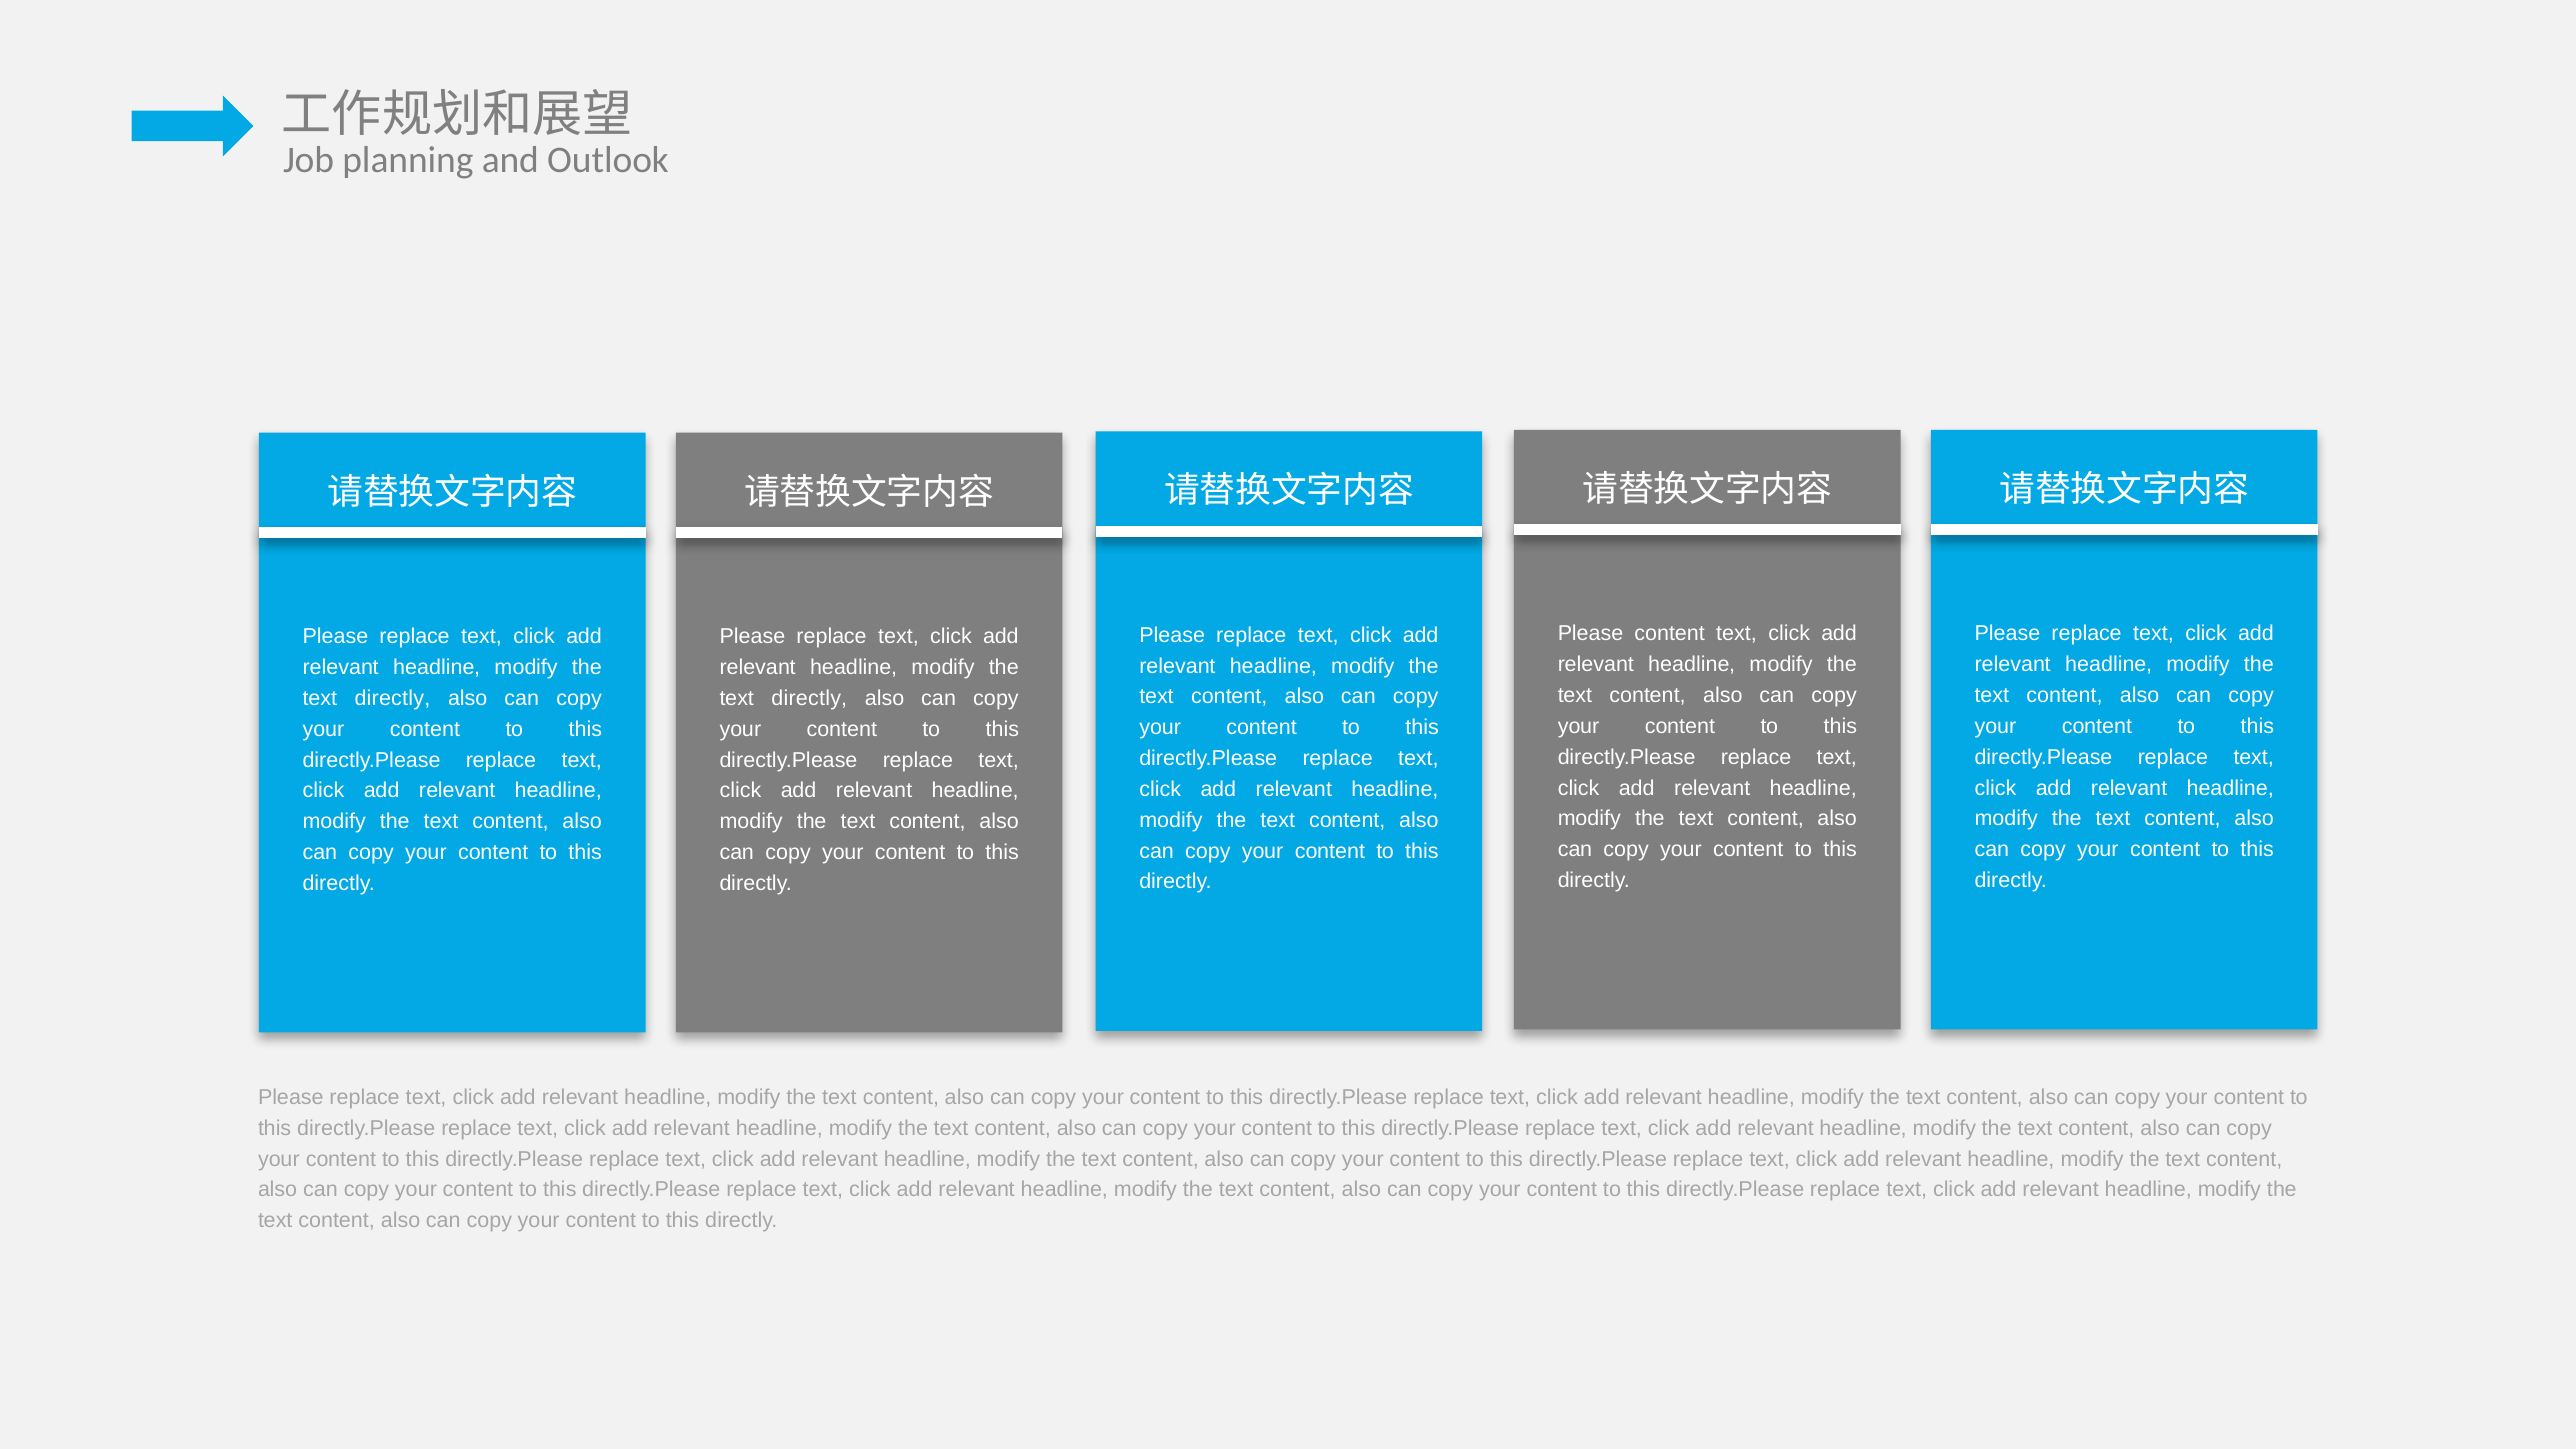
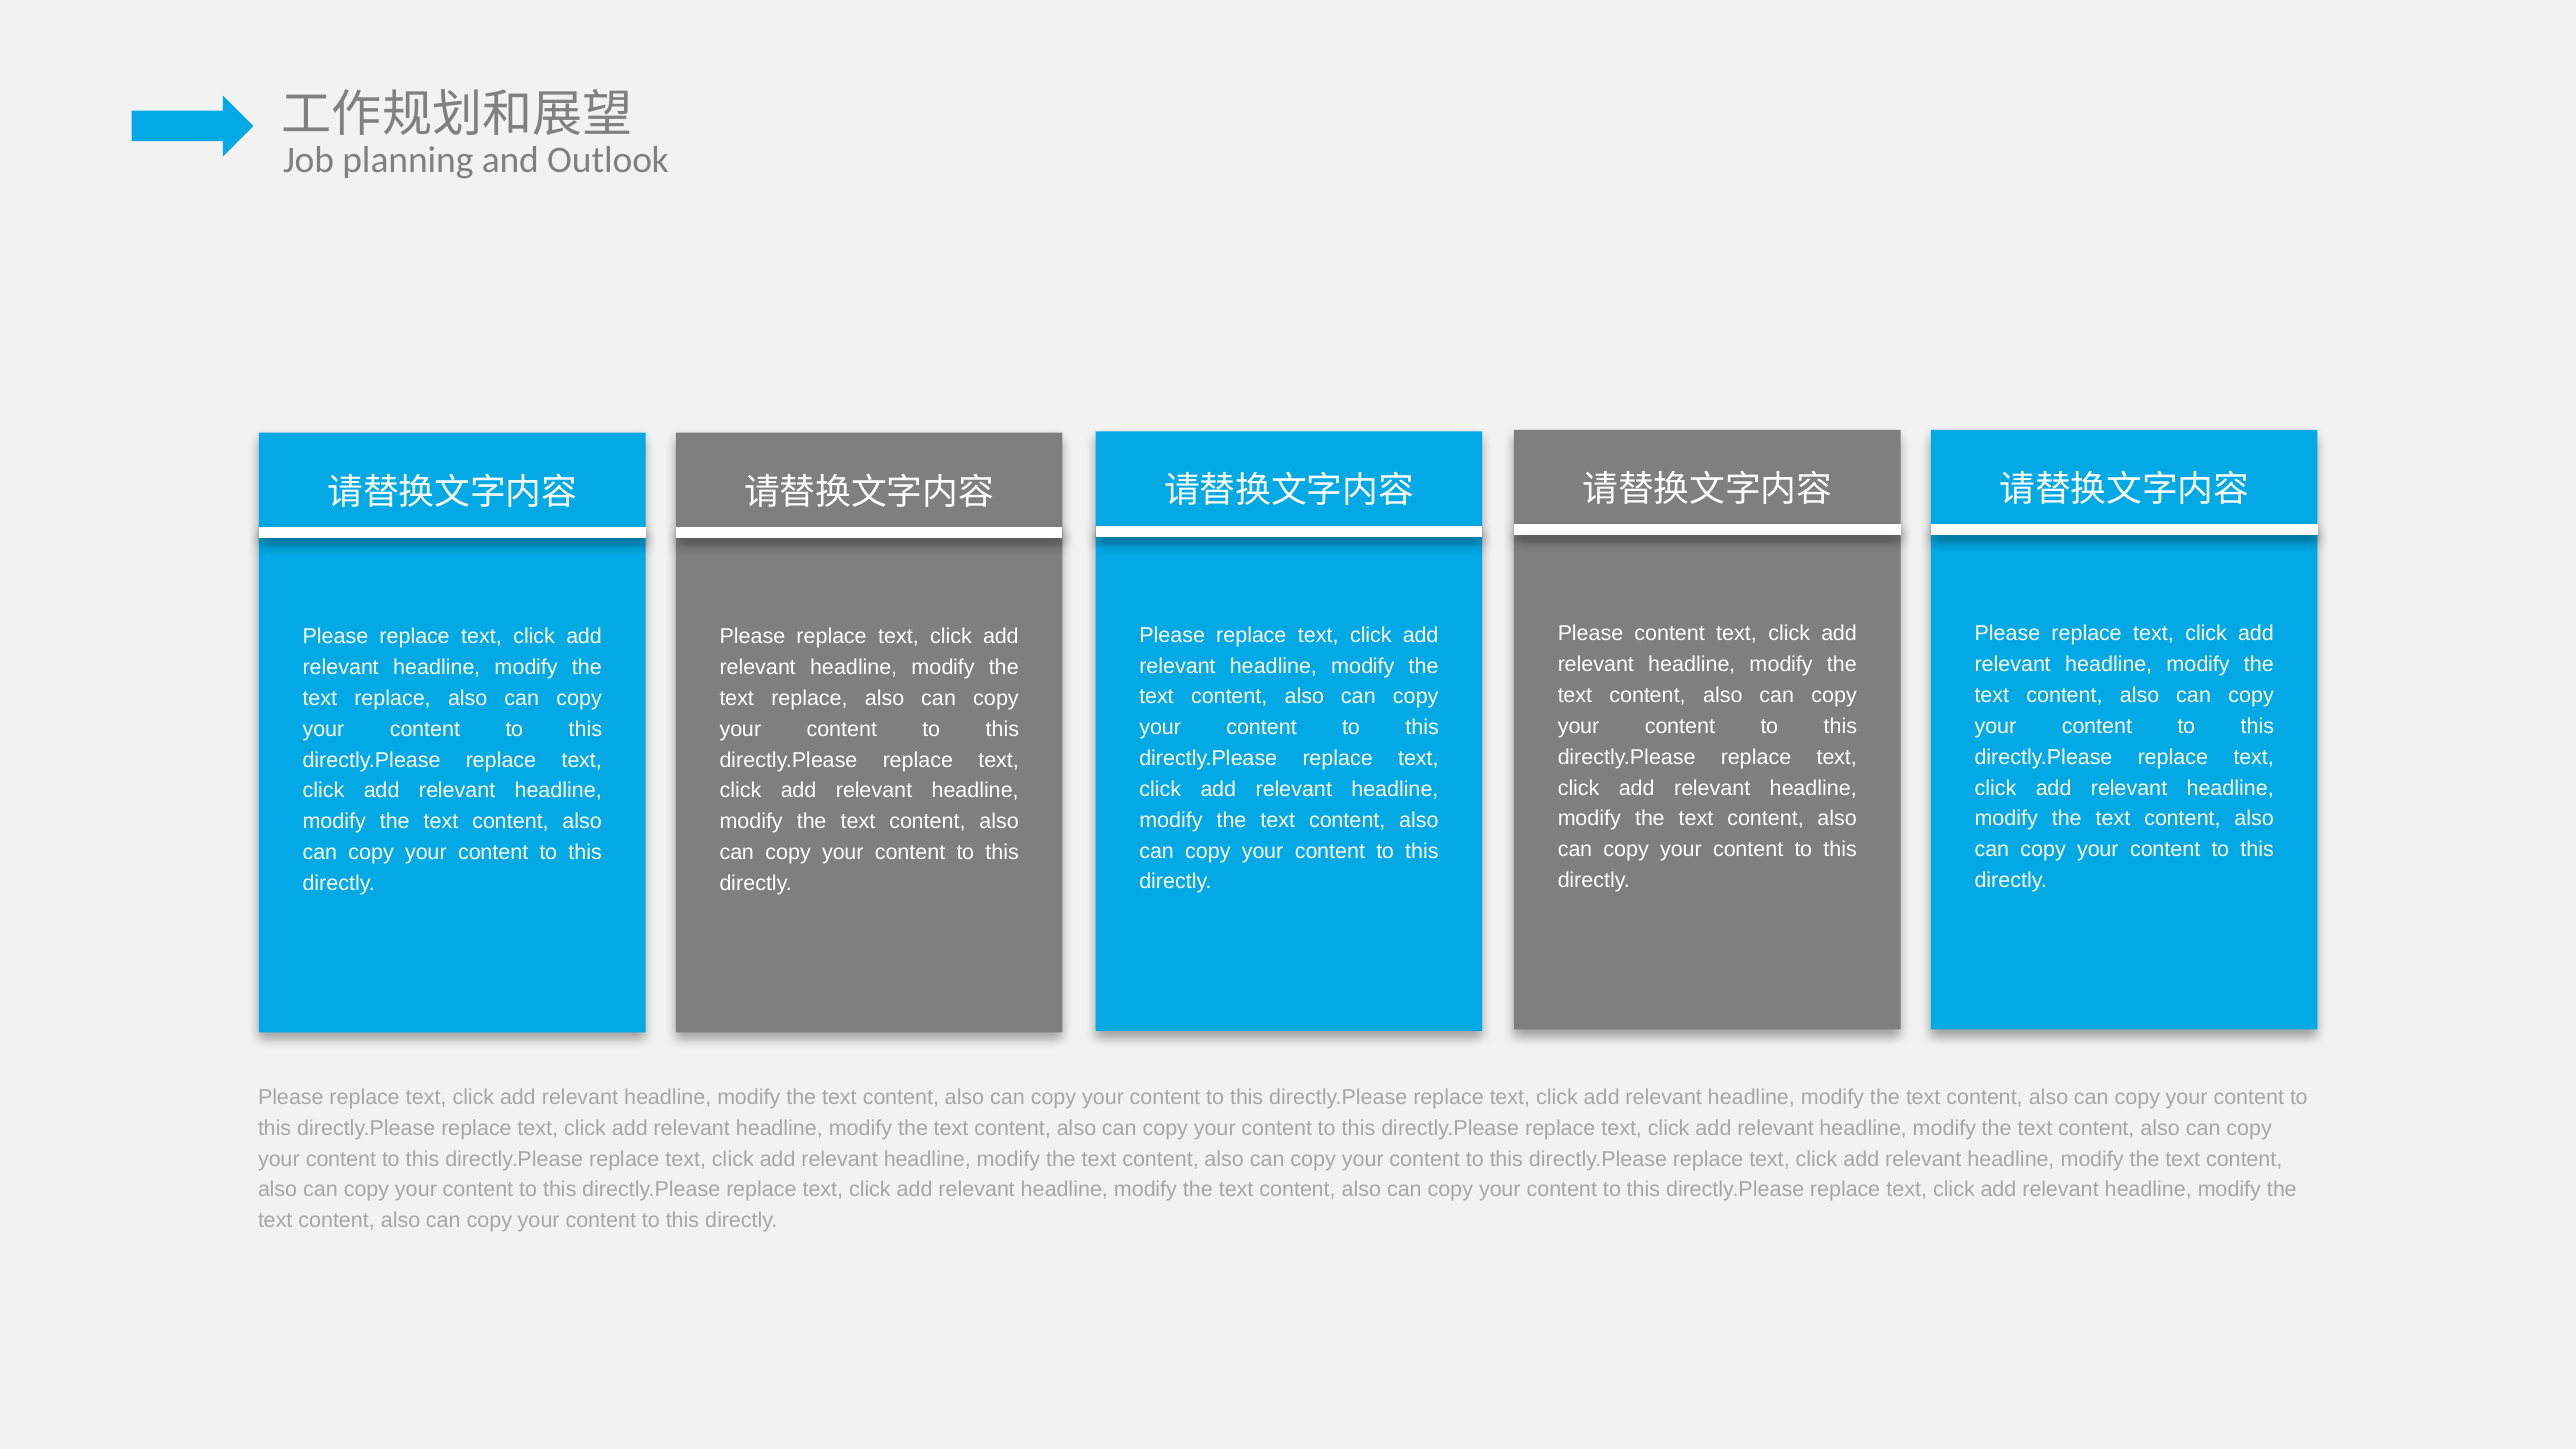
directly at (392, 698): directly -> replace
directly at (809, 698): directly -> replace
